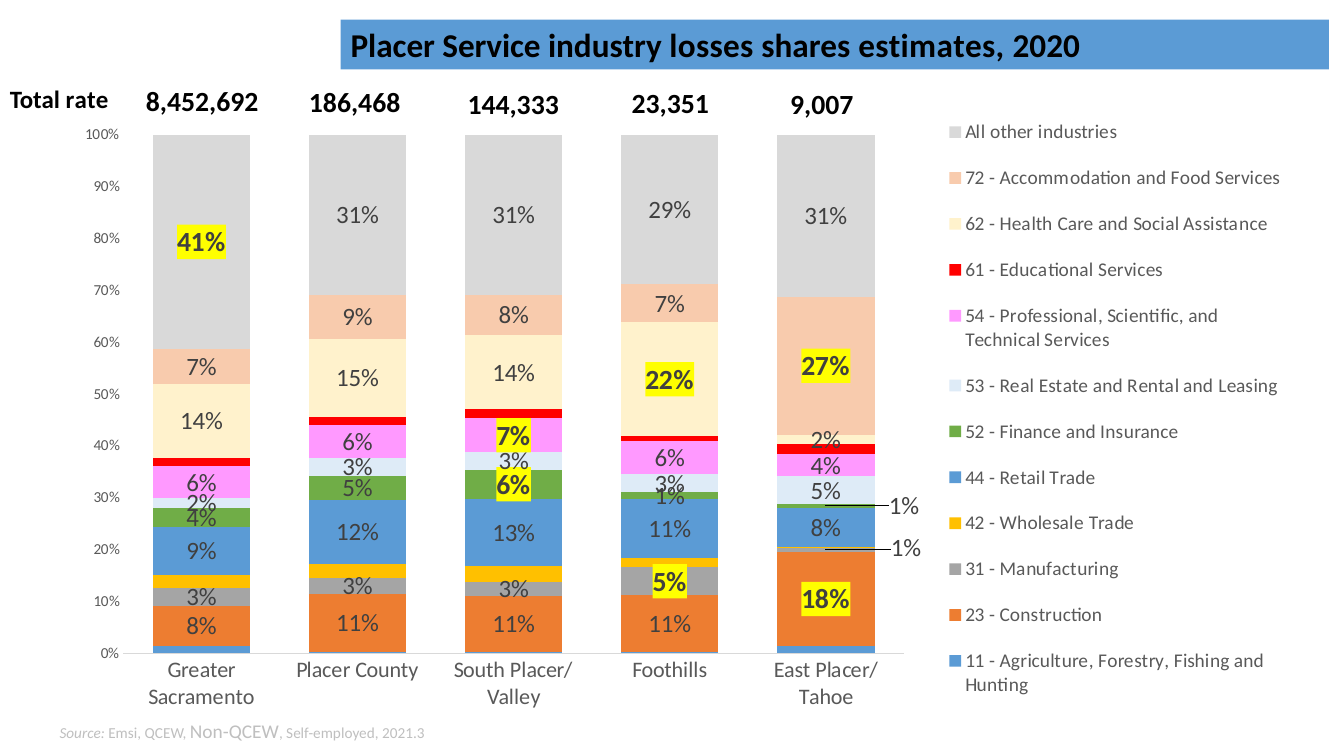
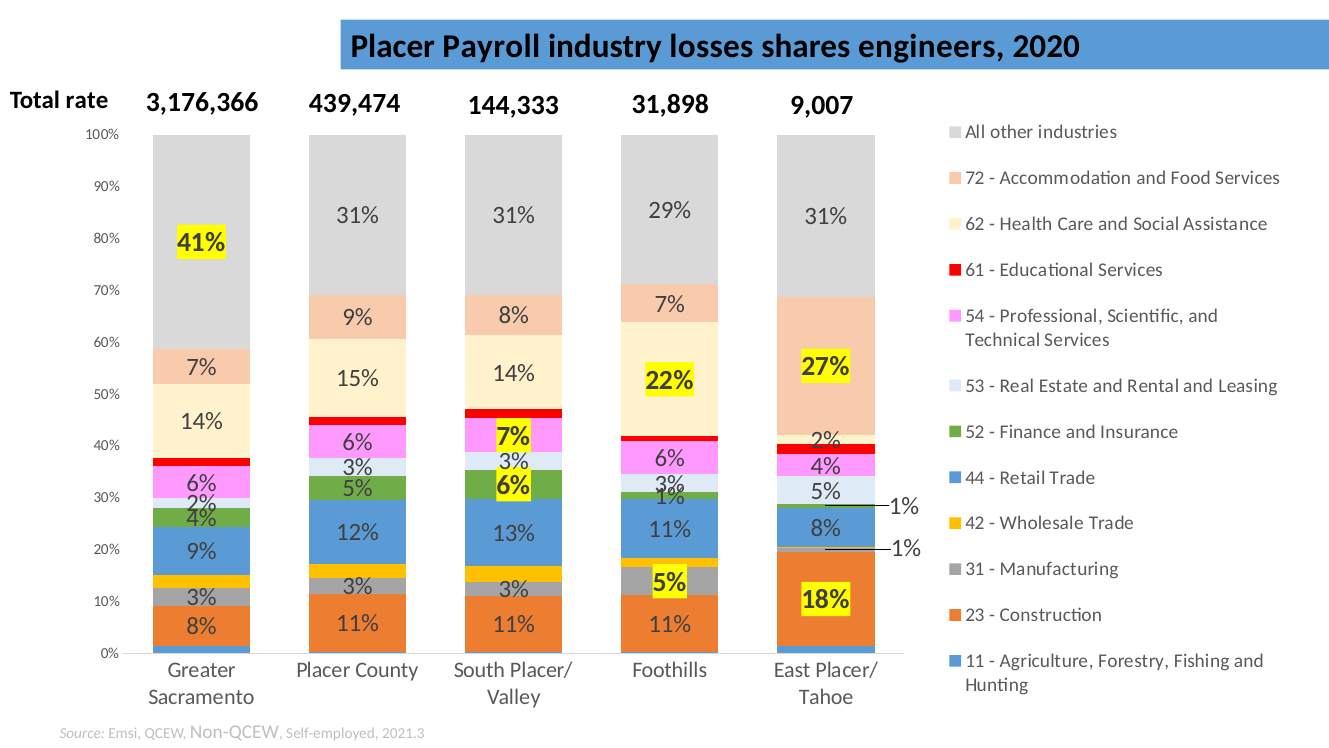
Service: Service -> Payroll
estimates: estimates -> engineers
8,452,692: 8,452,692 -> 3,176,366
186,468: 186,468 -> 439,474
23,351: 23,351 -> 31,898
